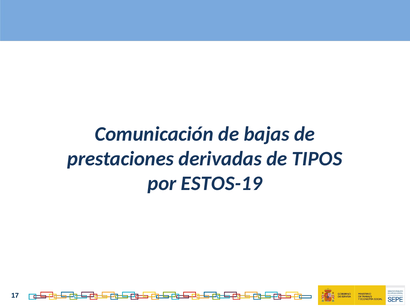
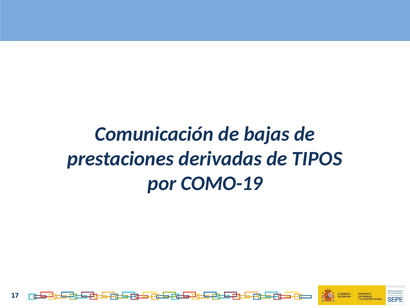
ESTOS-19: ESTOS-19 -> COMO-19
